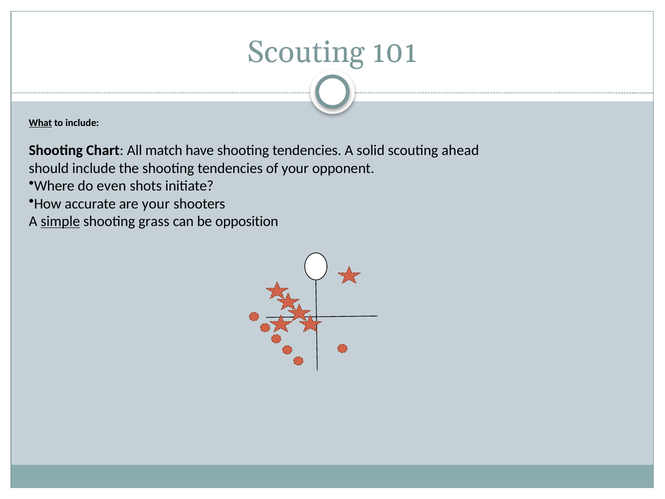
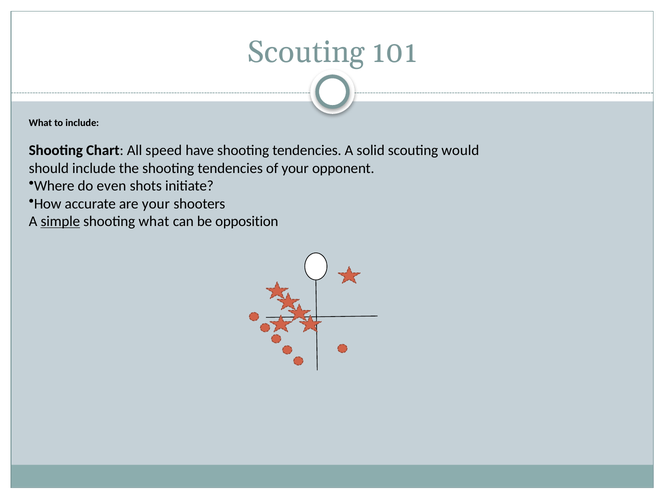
What at (40, 123) underline: present -> none
match: match -> speed
ahead: ahead -> would
shooting grass: grass -> what
